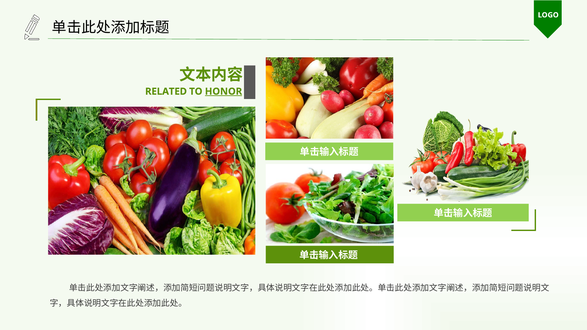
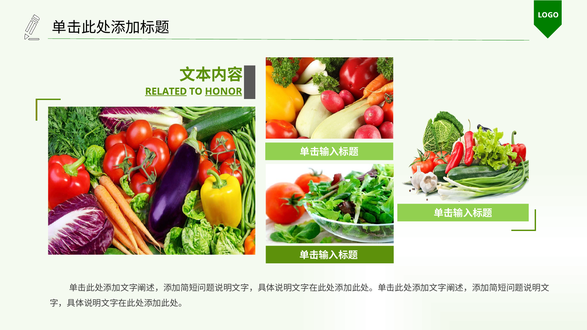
RELATED underline: none -> present
